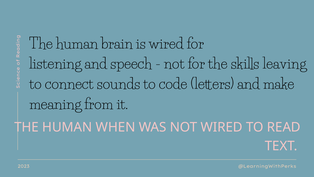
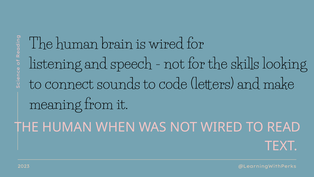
leaving: leaving -> looking
